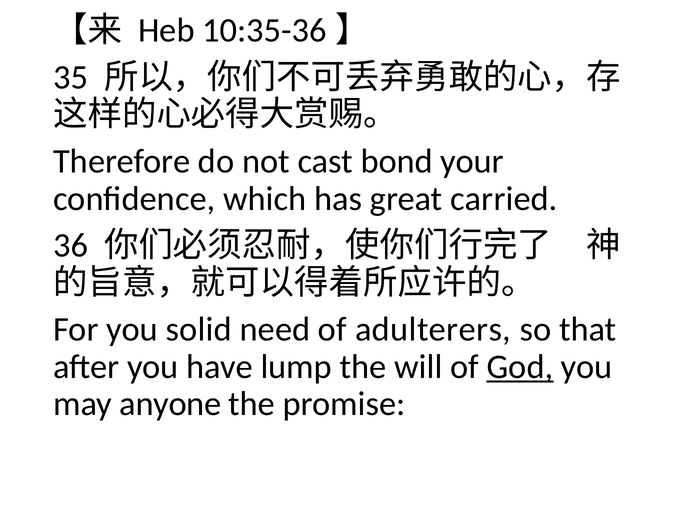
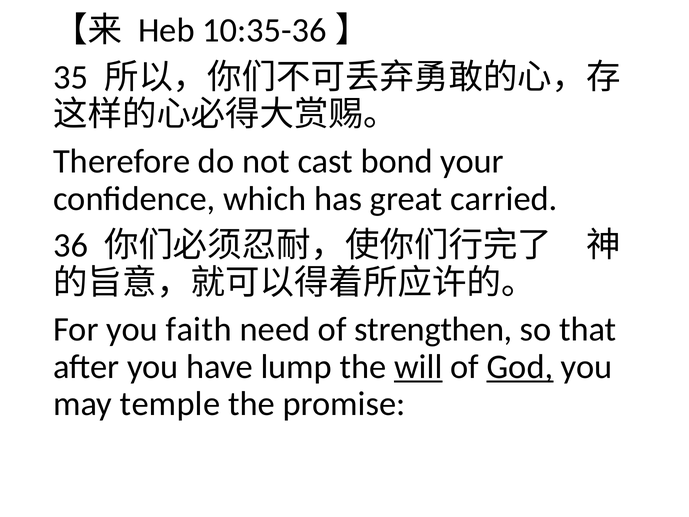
solid: solid -> faith
adulterers: adulterers -> strengthen
will underline: none -> present
anyone: anyone -> temple
